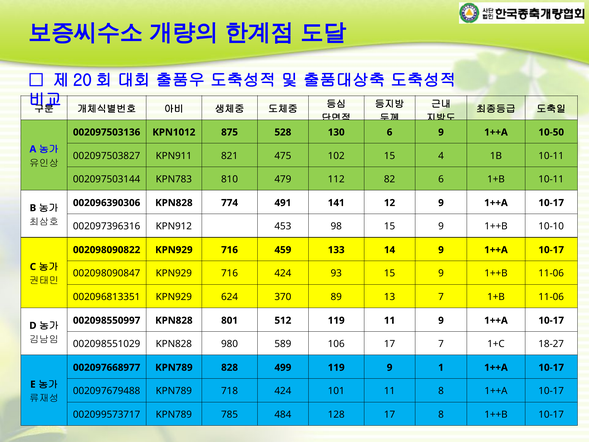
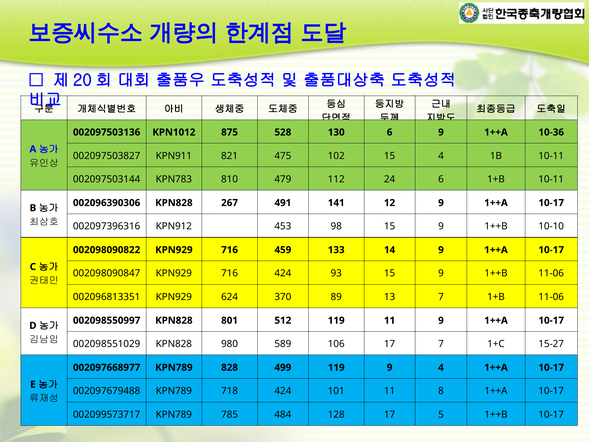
10-50: 10-50 -> 10-36
82: 82 -> 24
774: 774 -> 267
18-27: 18-27 -> 15-27
9 1: 1 -> 4
17 8: 8 -> 5
